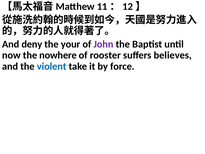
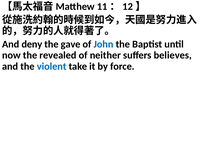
your: your -> gave
John colour: purple -> blue
nowhere: nowhere -> revealed
rooster: rooster -> neither
